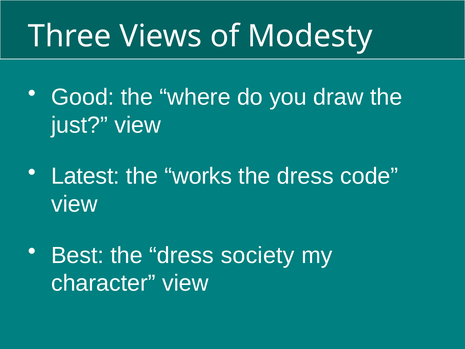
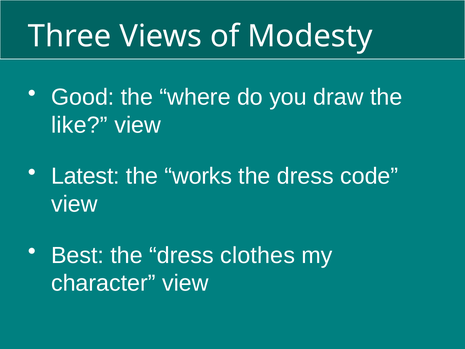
just: just -> like
society: society -> clothes
